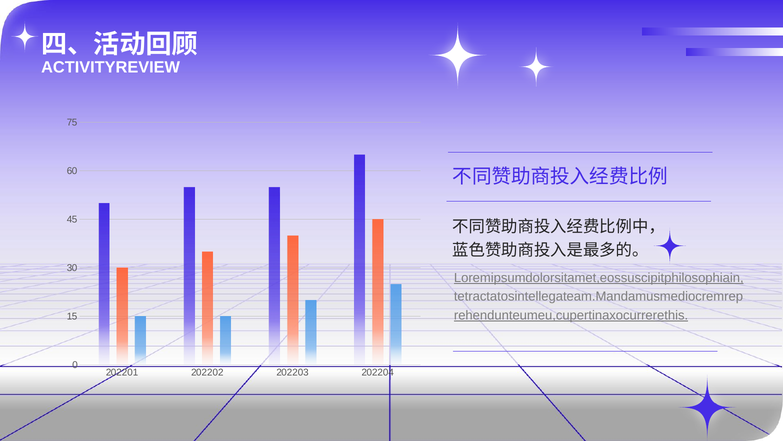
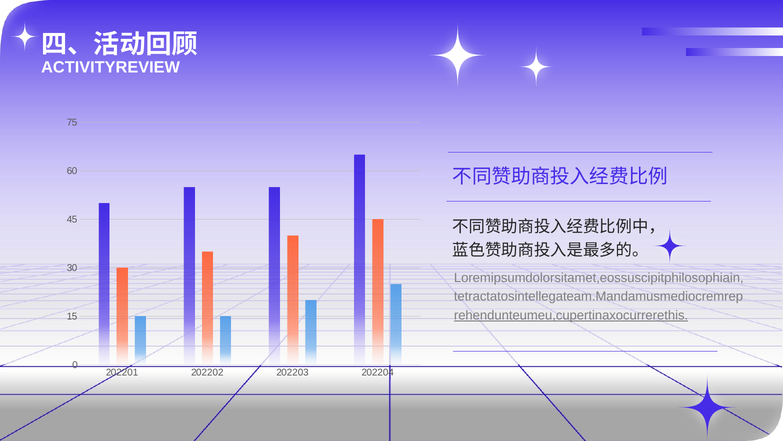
Loremipsumdolorsitamet,eossuscipitphilosophiain underline: present -> none
